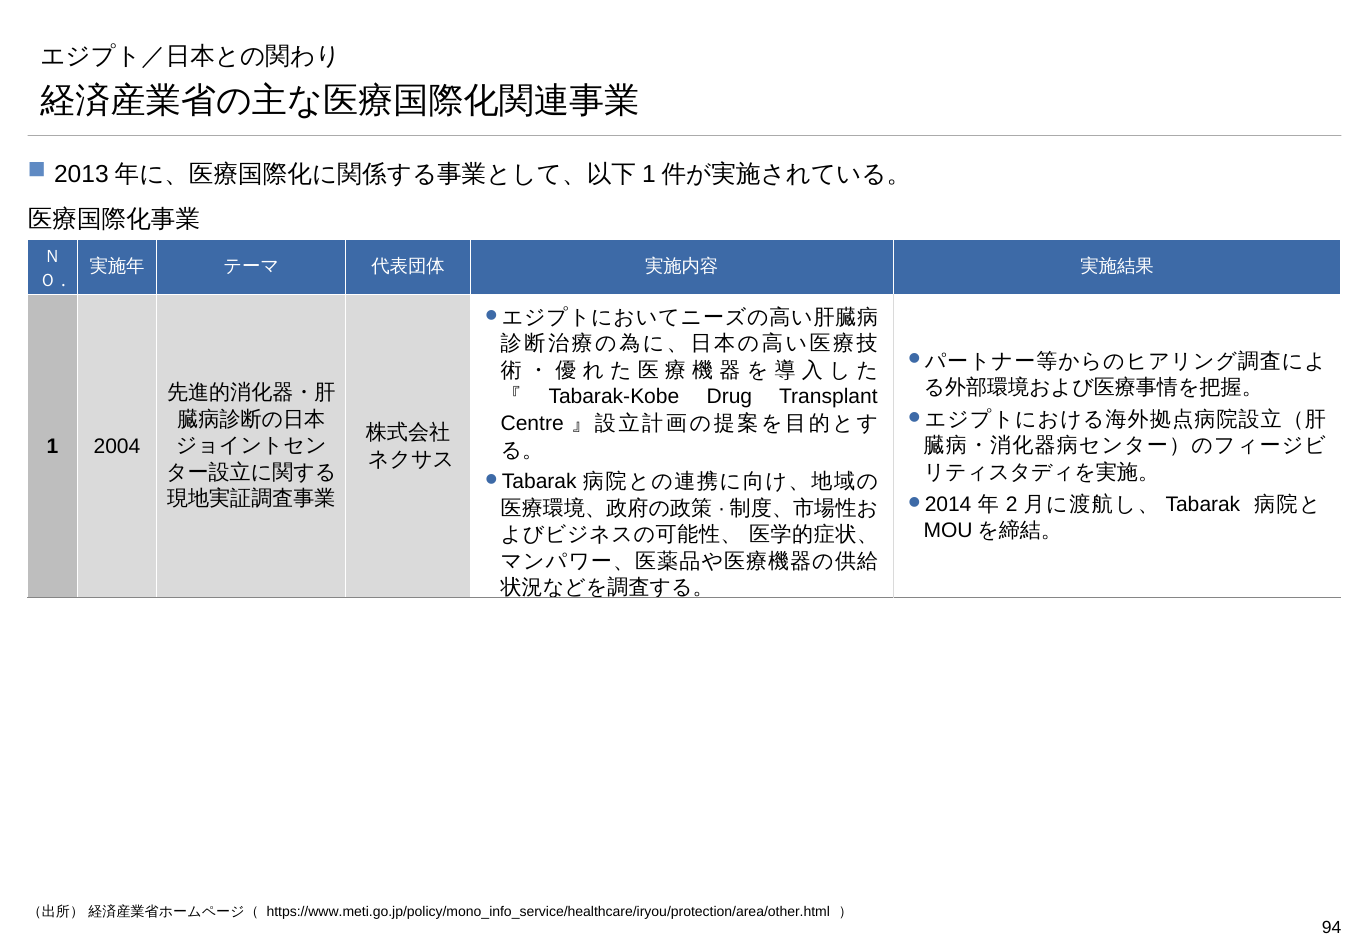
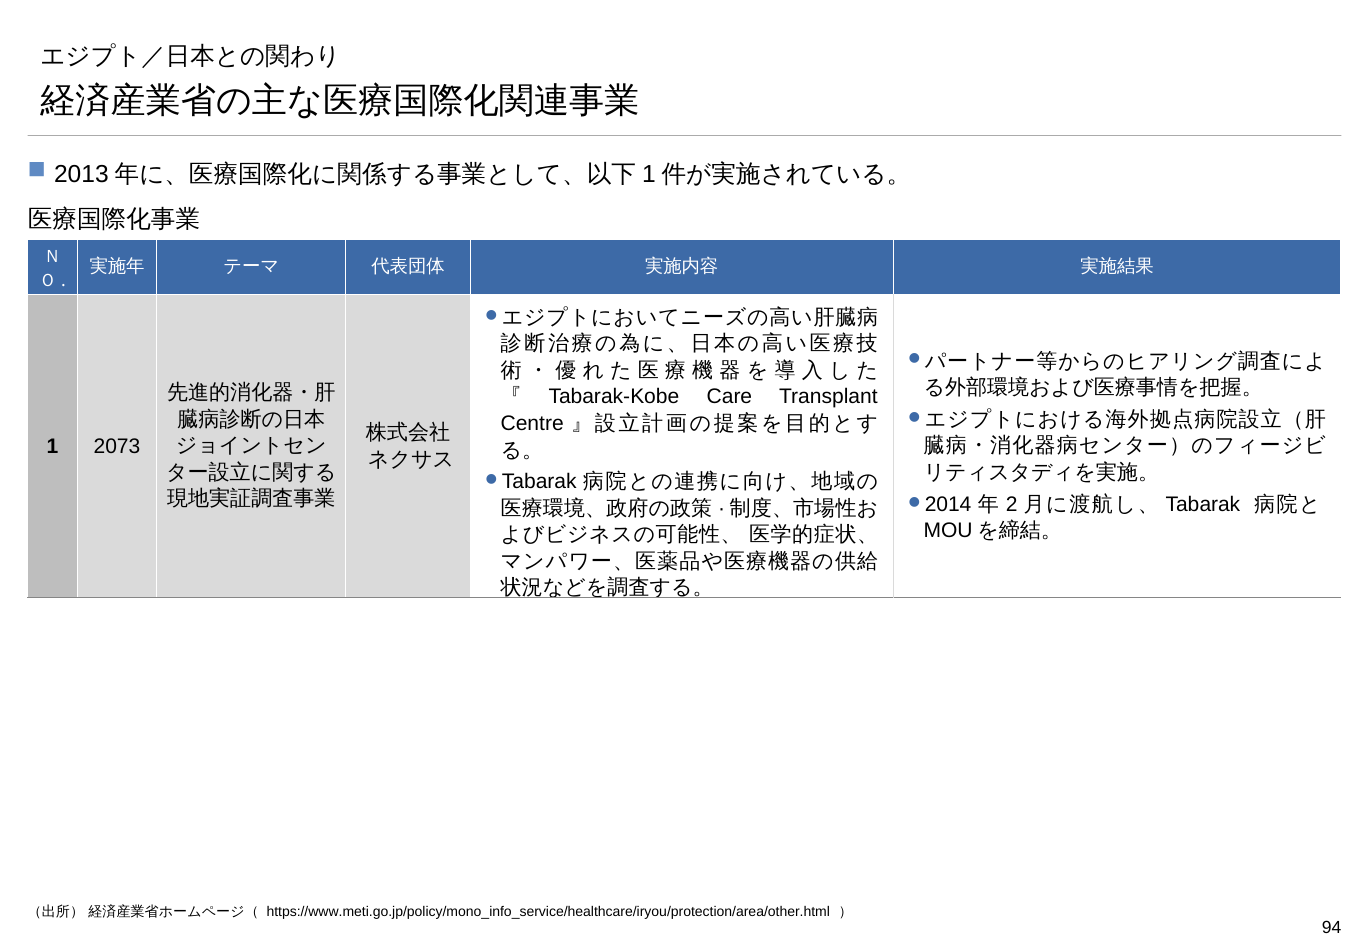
Drug: Drug -> Care
2004: 2004 -> 2073
